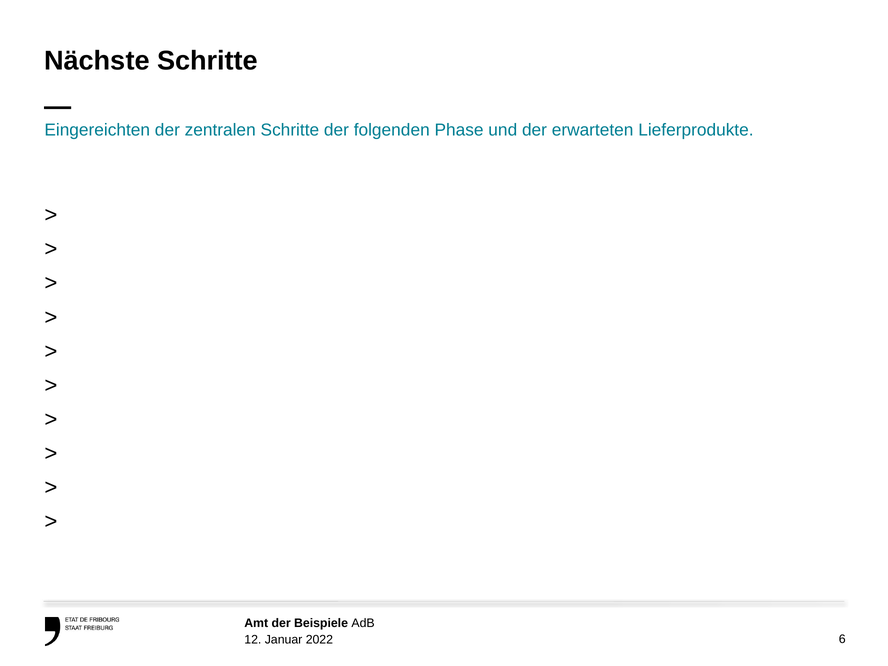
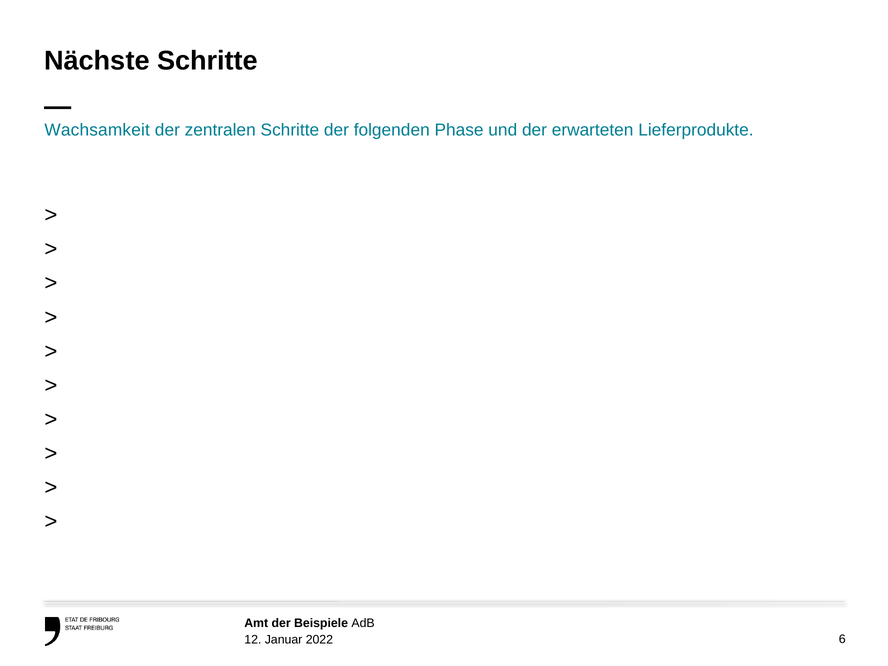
Eingereichten: Eingereichten -> Wachsamkeit
